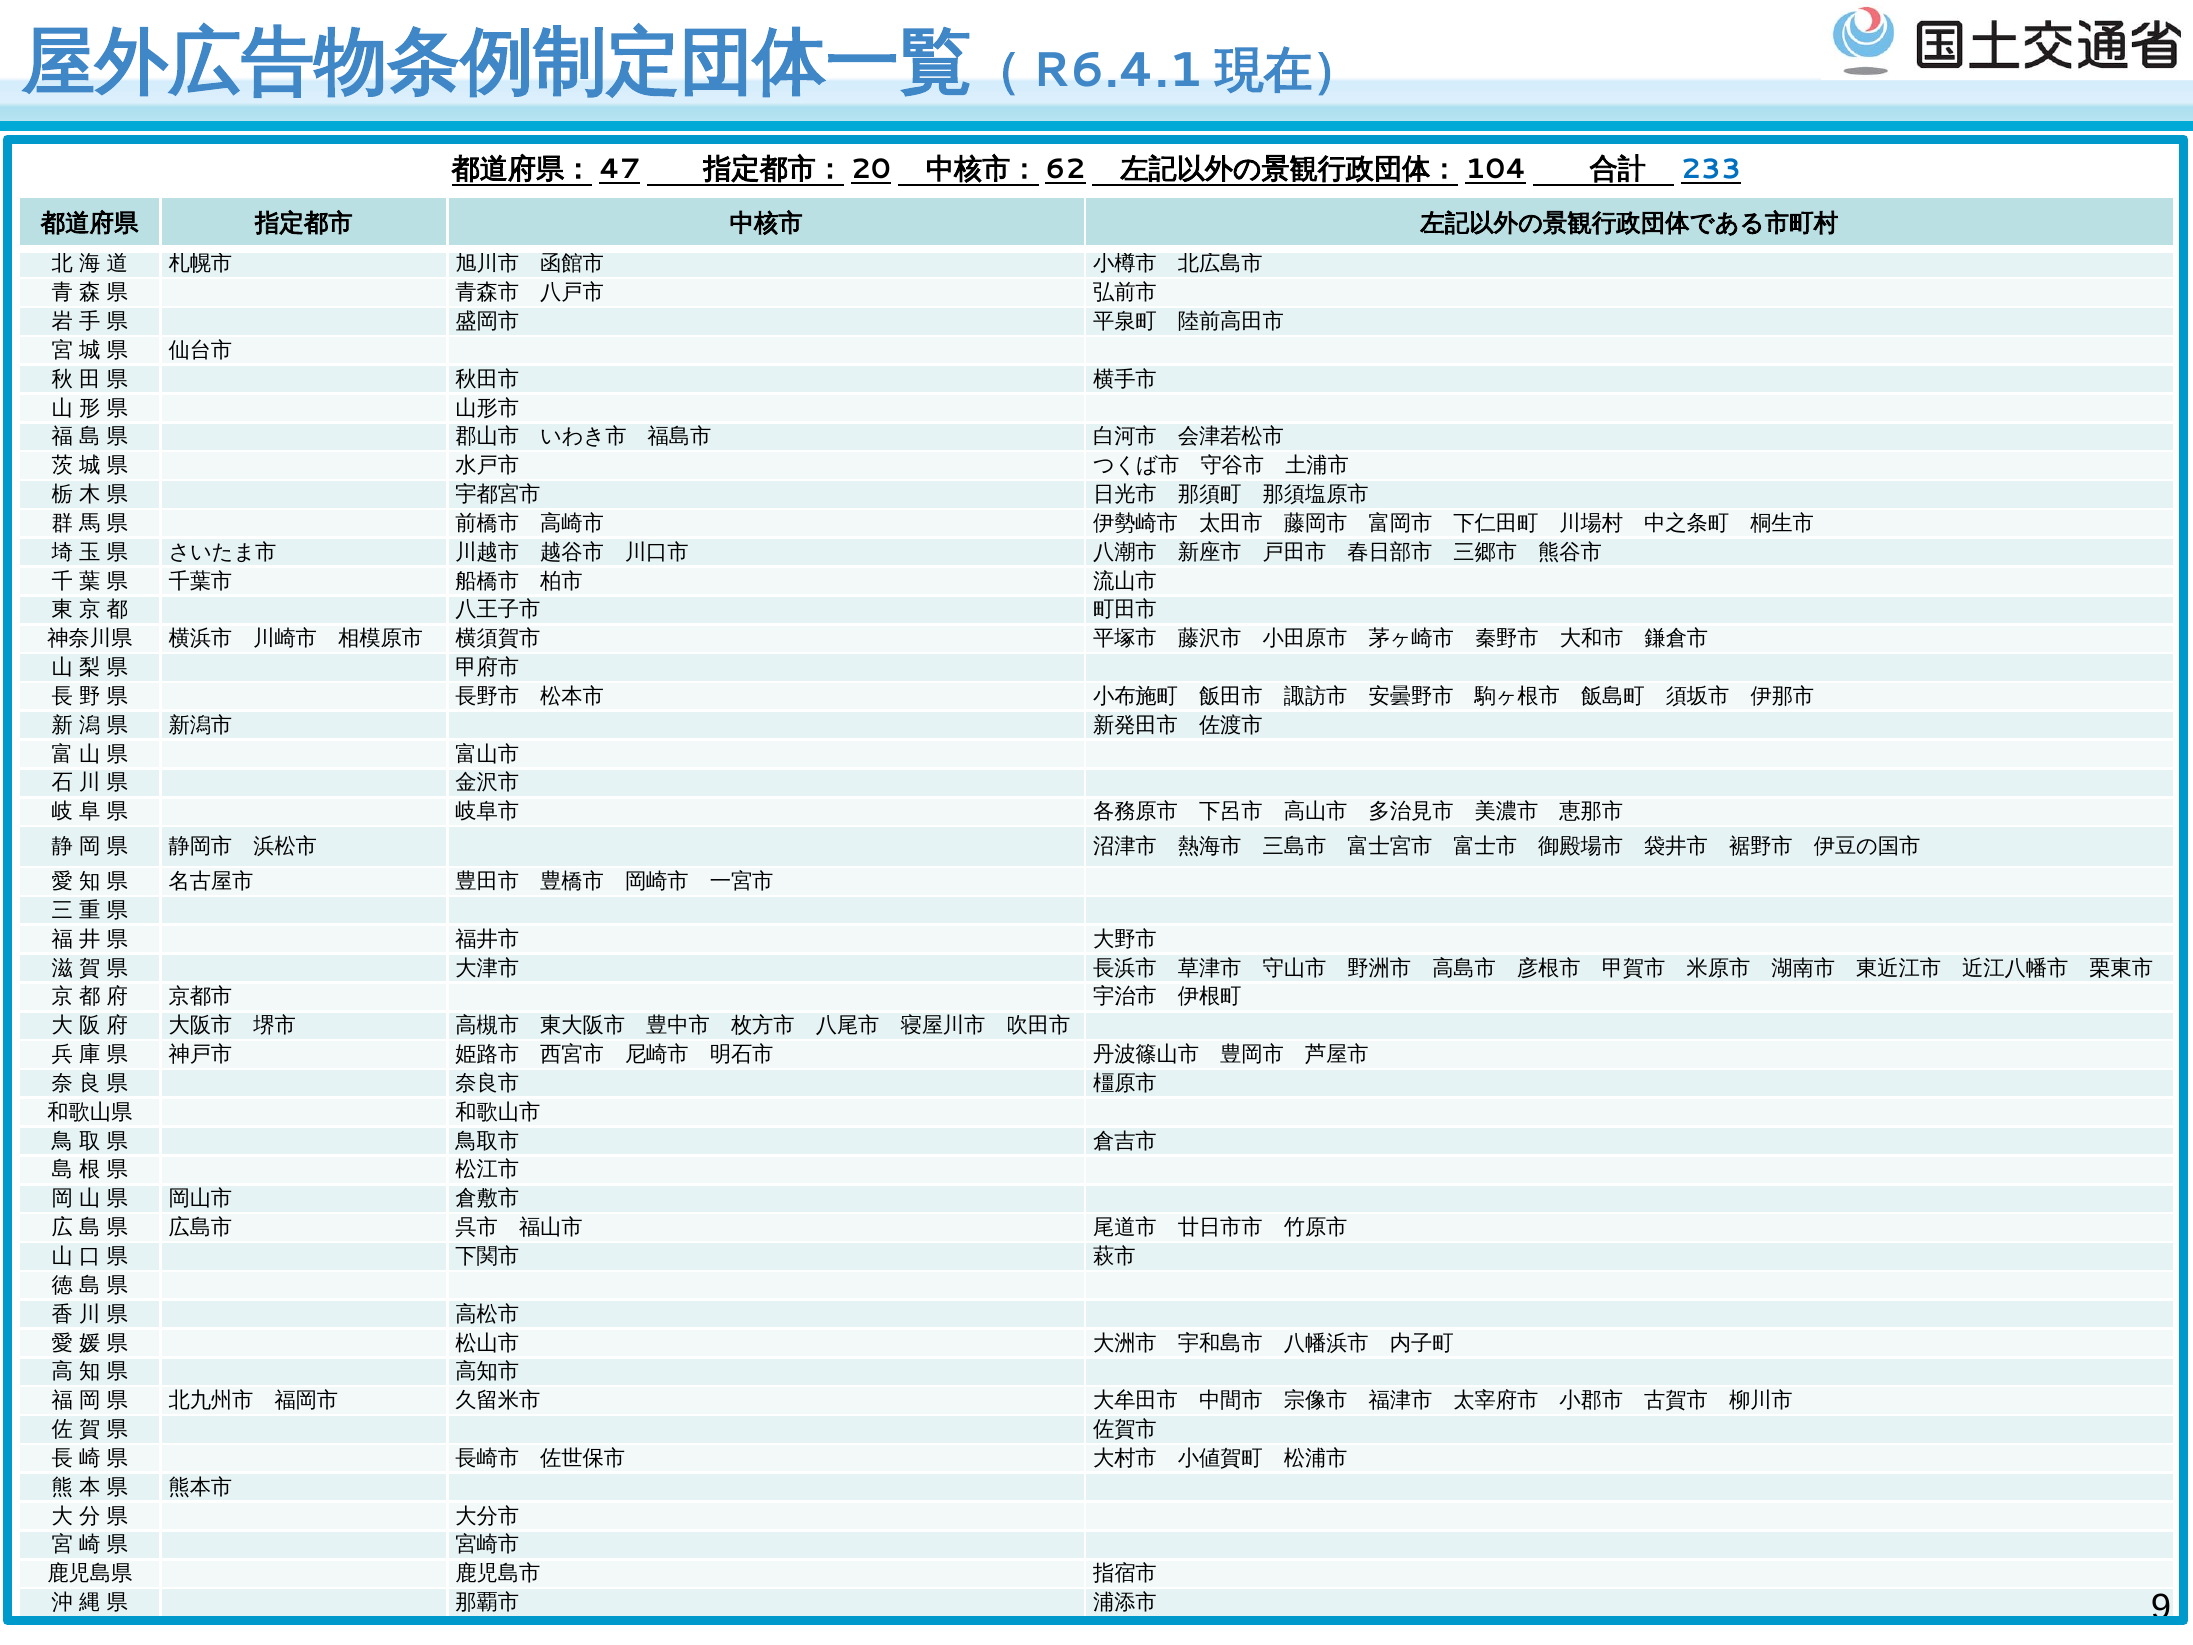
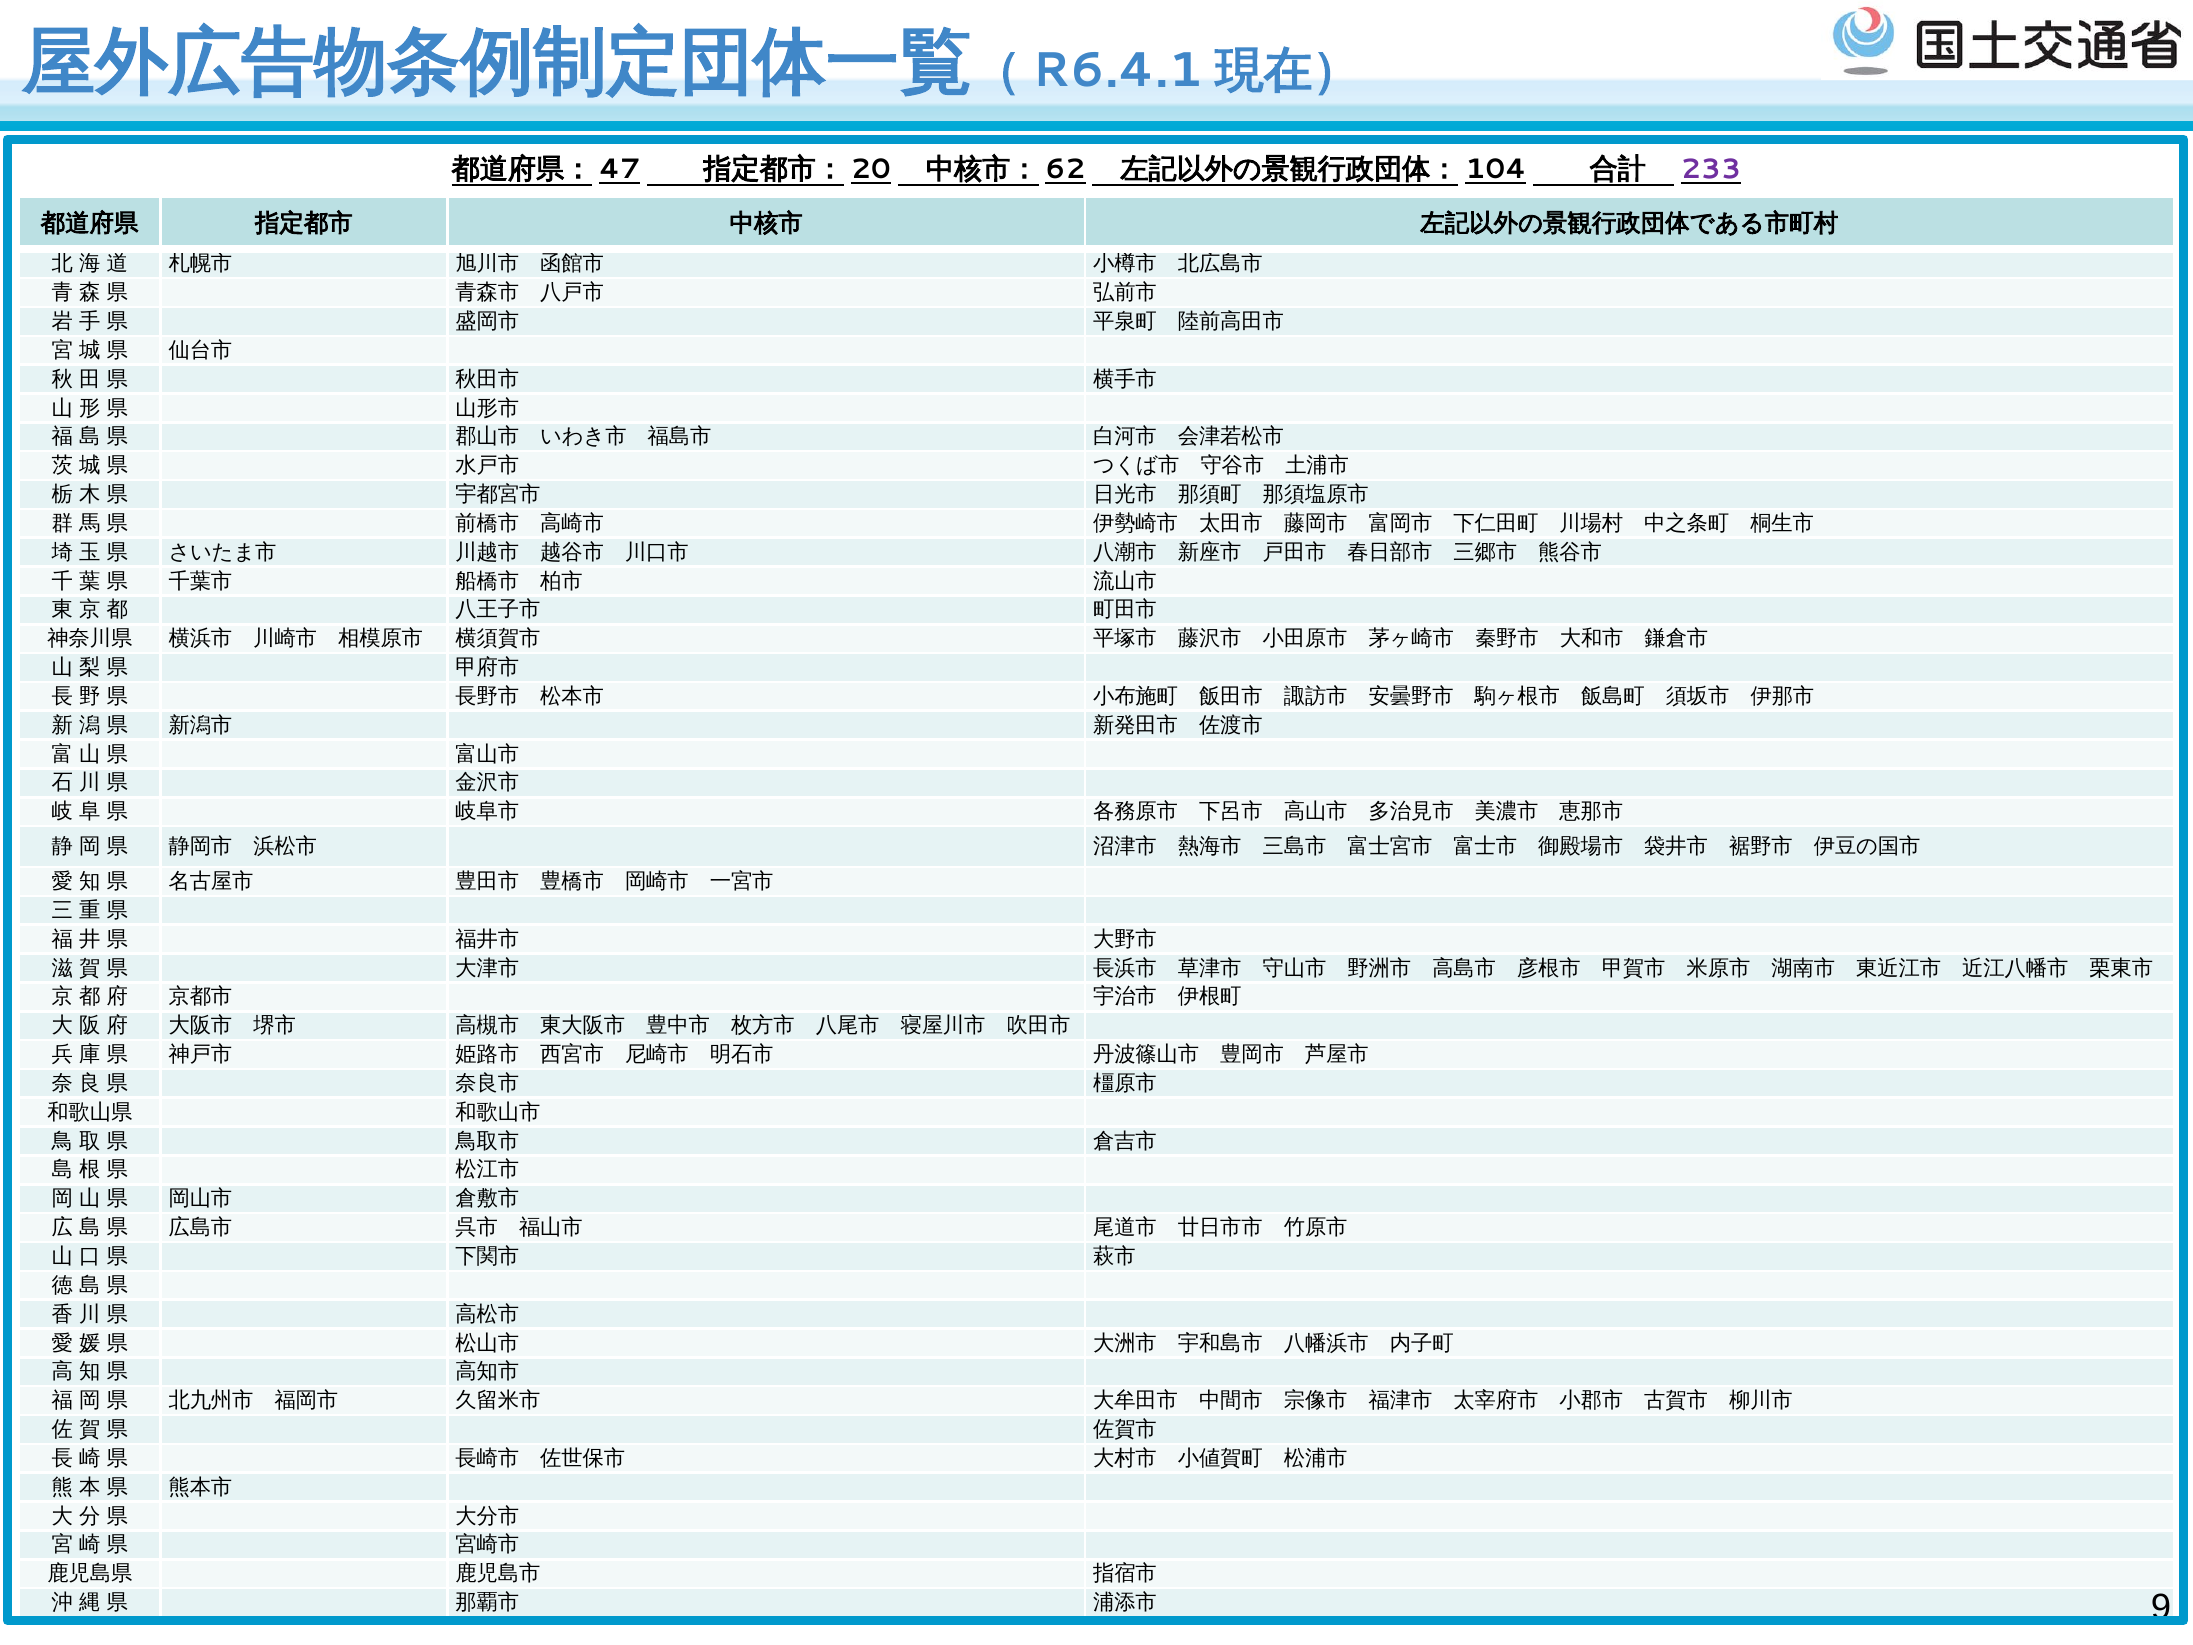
233 colour: blue -> purple
